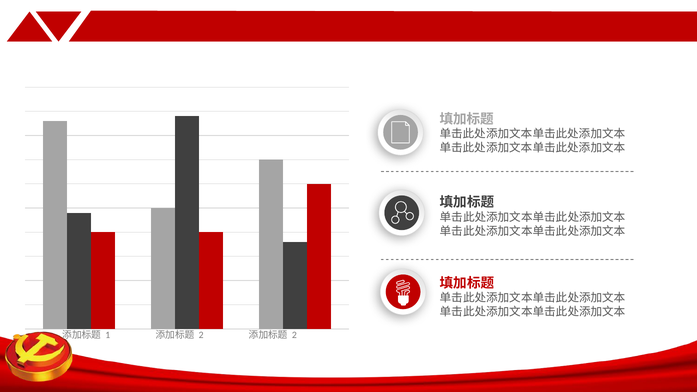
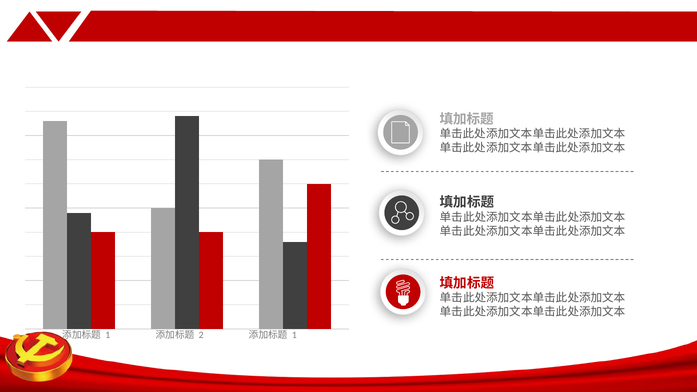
2 at (294, 335): 2 -> 1
